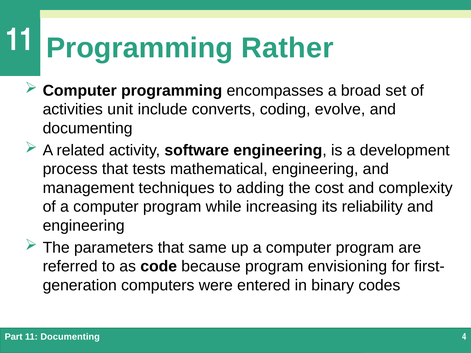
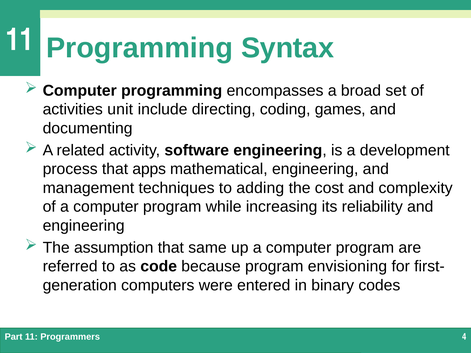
Rather: Rather -> Syntax
converts: converts -> directing
evolve: evolve -> games
tests: tests -> apps
parameters: parameters -> assumption
11 Documenting: Documenting -> Programmers
